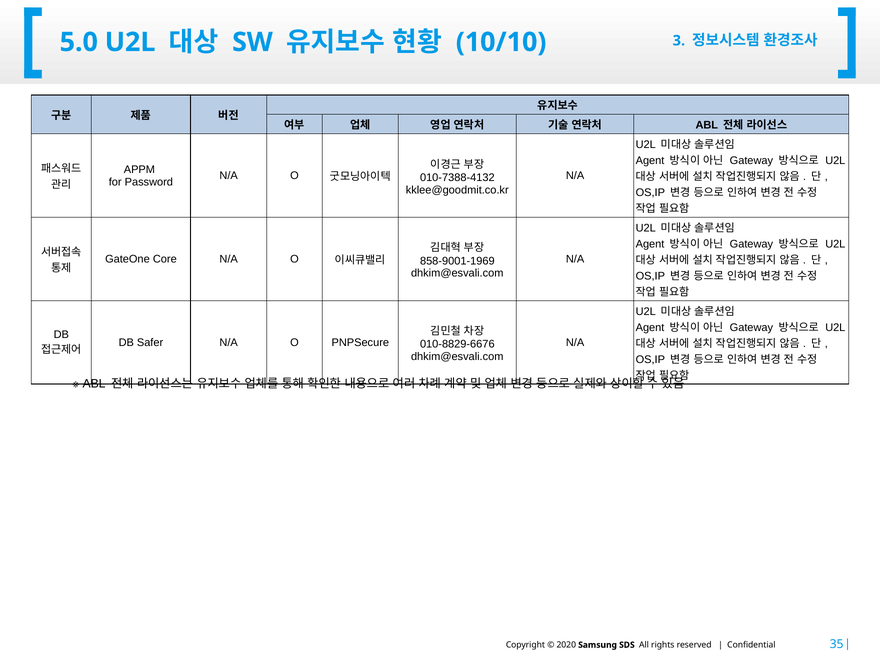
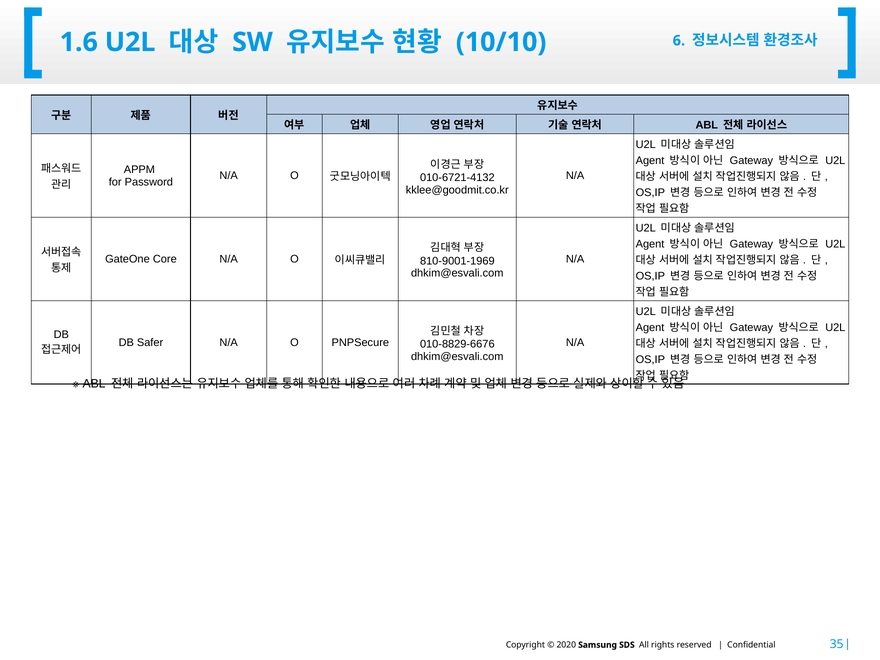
5.0: 5.0 -> 1.6
3: 3 -> 6
010-7388-4132: 010-7388-4132 -> 010-6721-4132
858-9001-1969: 858-9001-1969 -> 810-9001-1969
